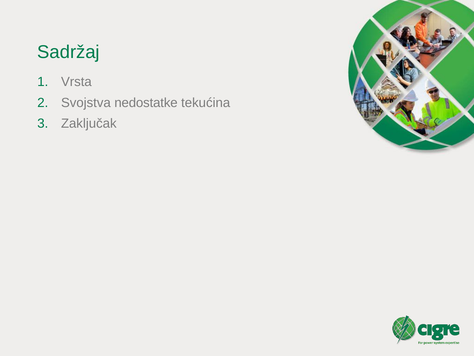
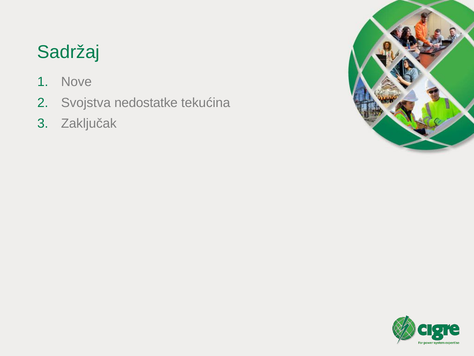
Vrsta: Vrsta -> Nove
